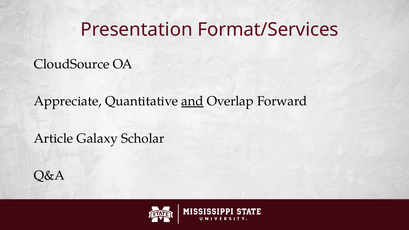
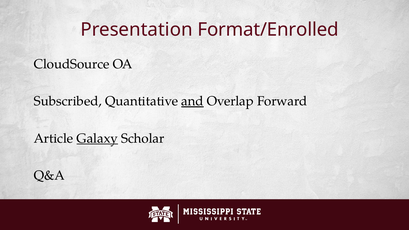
Format/Services: Format/Services -> Format/Enrolled
Appreciate: Appreciate -> Subscribed
Galaxy underline: none -> present
